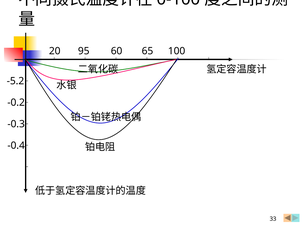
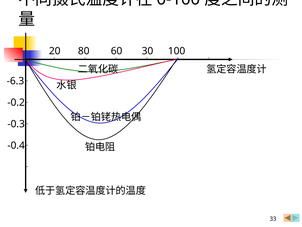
95: 95 -> 80
65: 65 -> 30
-5.2: -5.2 -> -6.3
